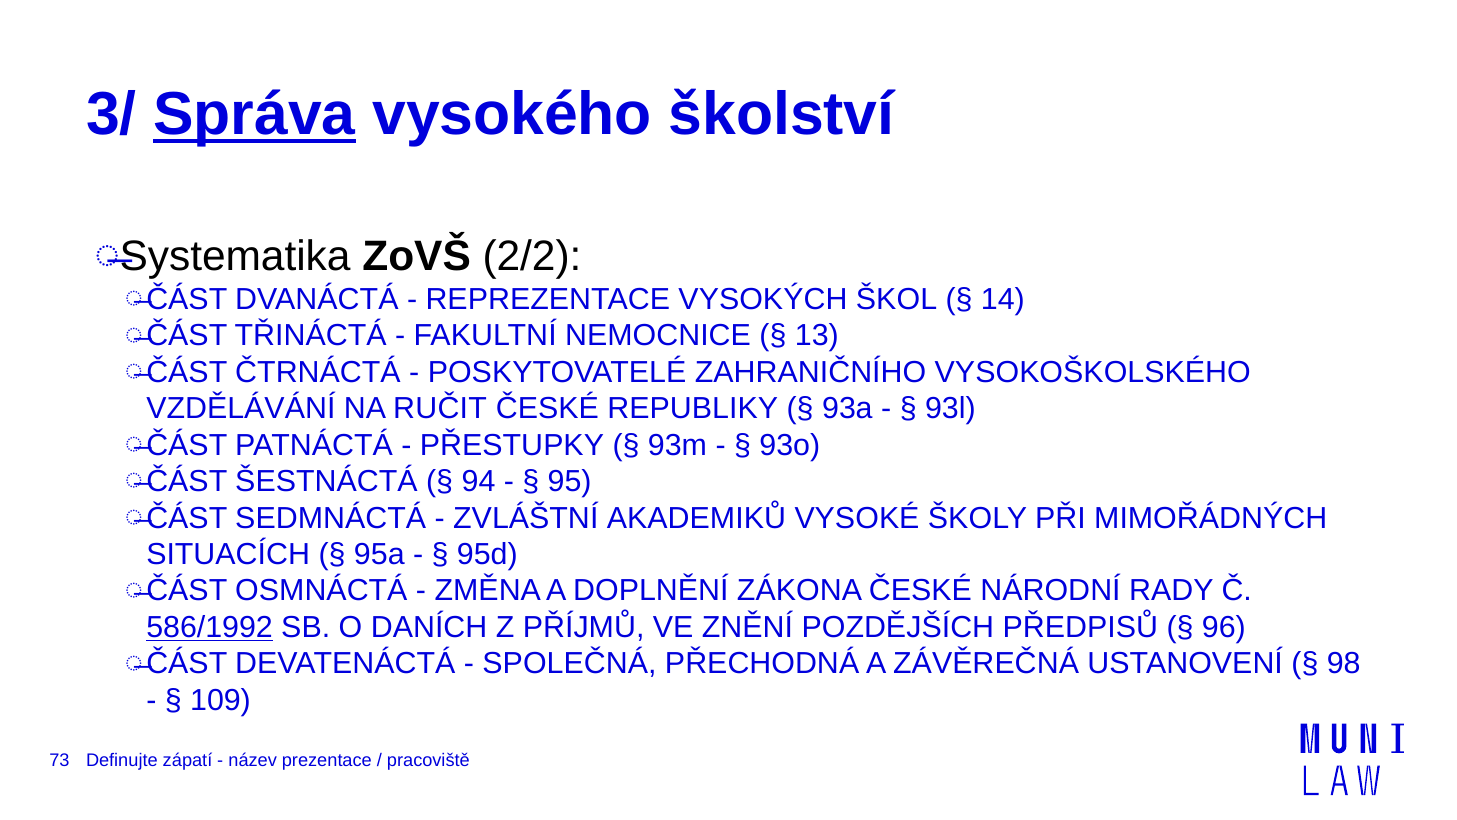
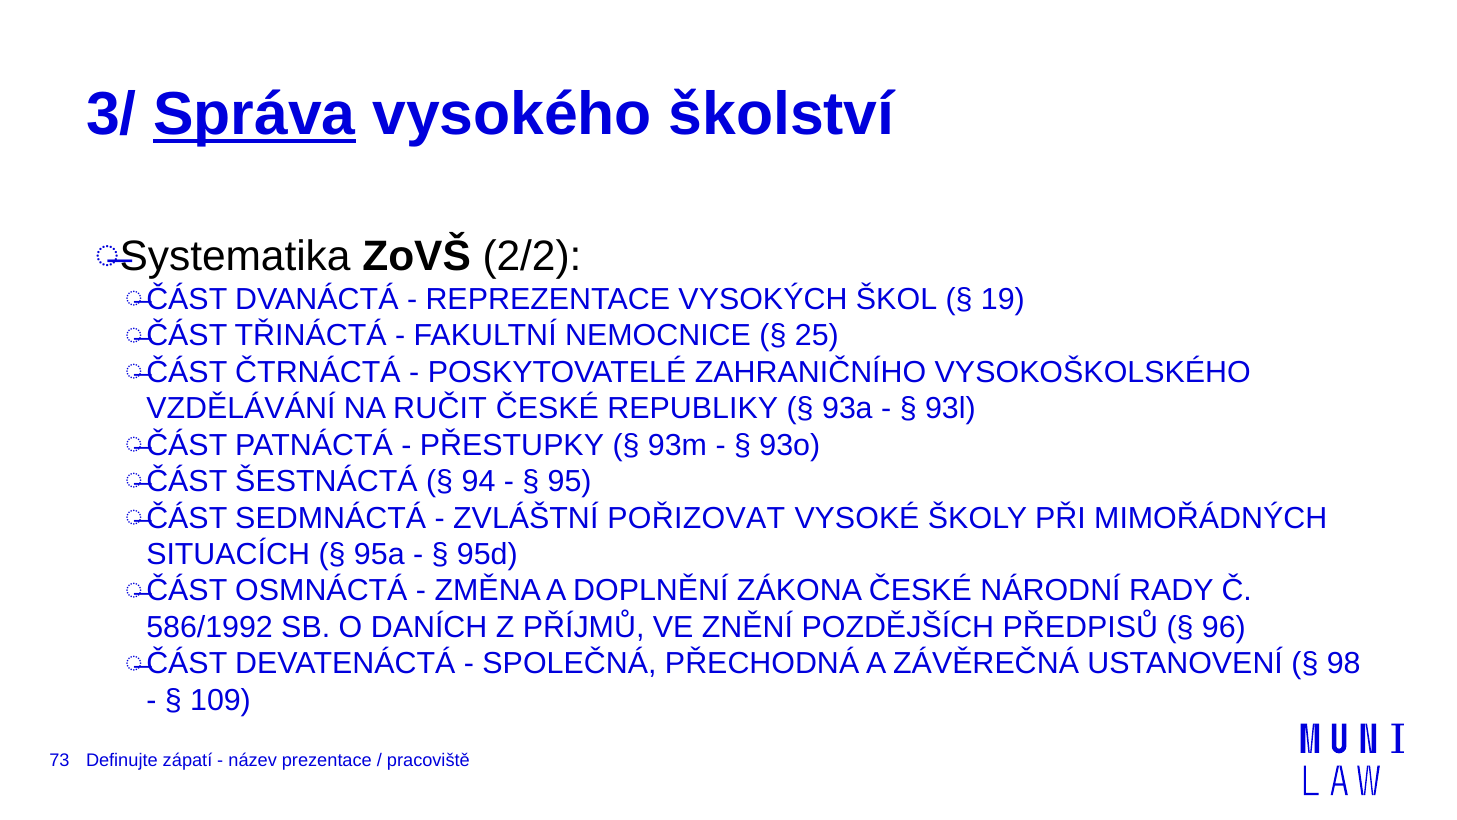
14: 14 -> 19
13: 13 -> 25
AKADEMIKŮ: AKADEMIKŮ -> POŘIZOVAT
586/1992 underline: present -> none
